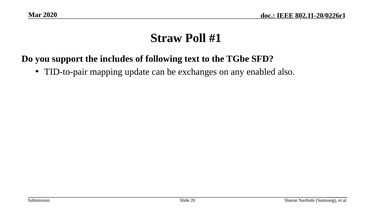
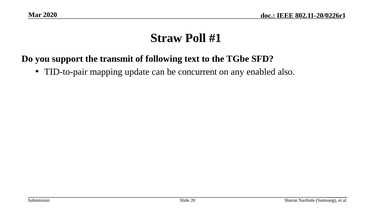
includes: includes -> transmit
exchanges: exchanges -> concurrent
